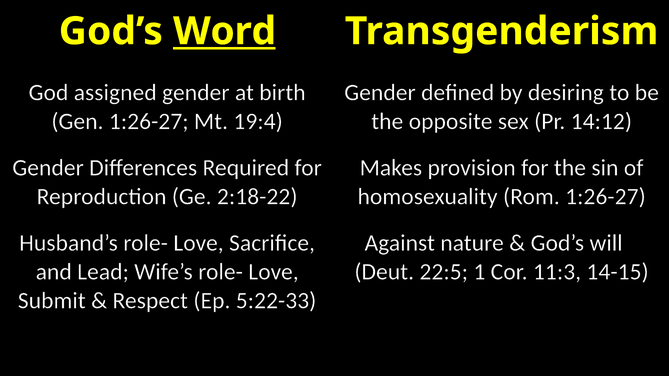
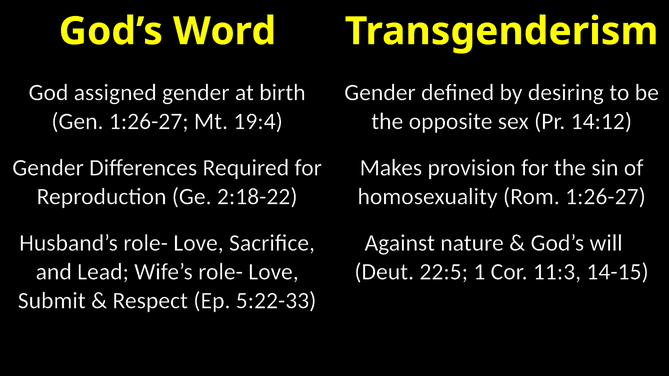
Word underline: present -> none
